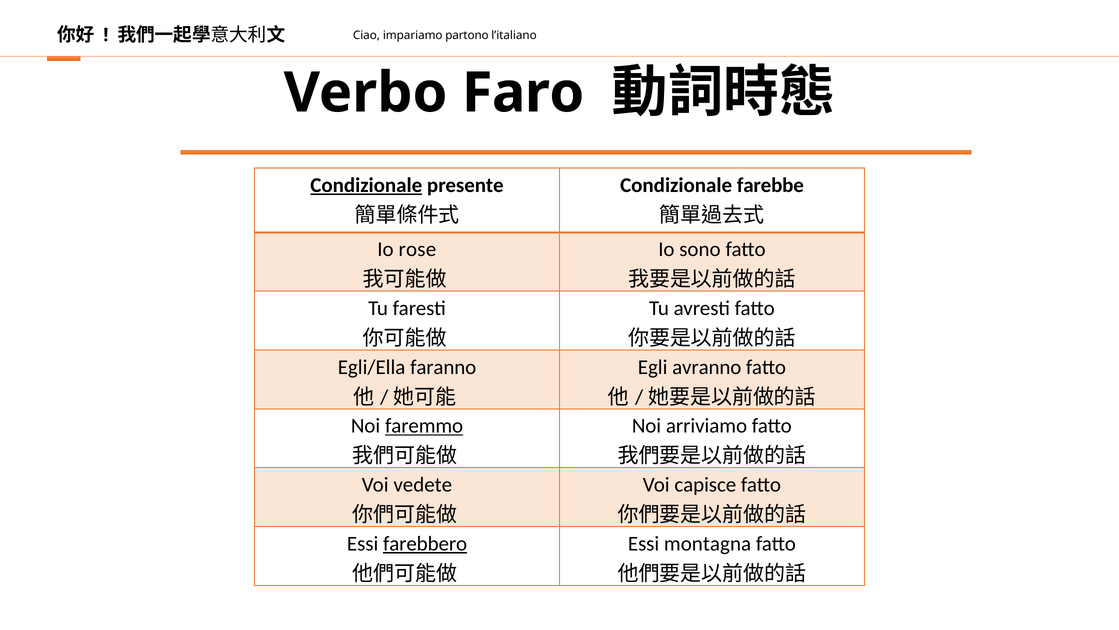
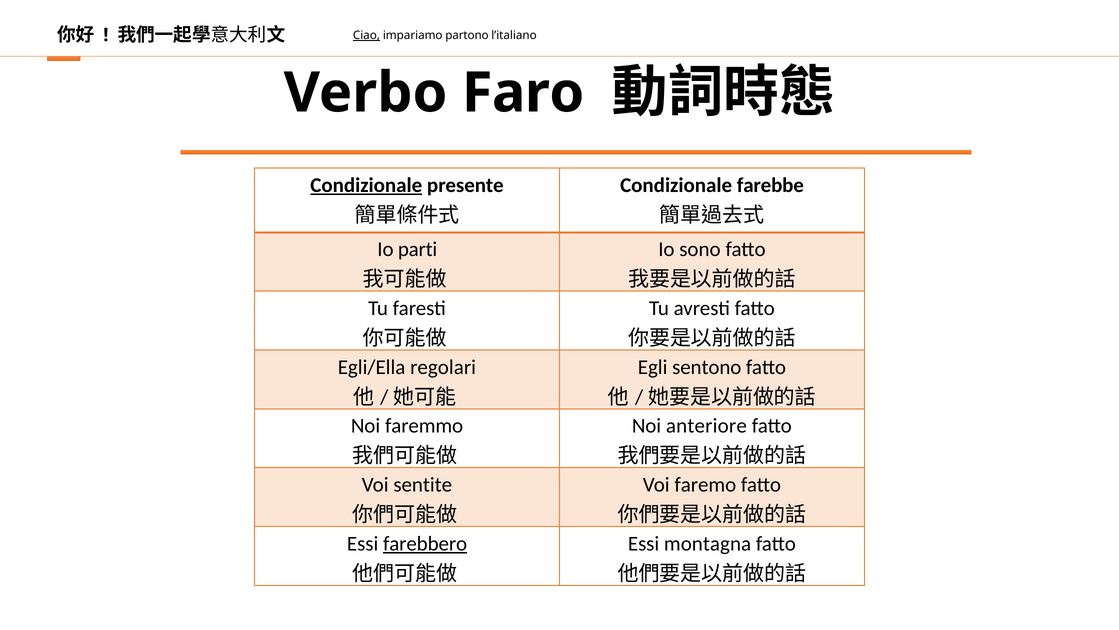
Ciao underline: none -> present
rose: rose -> parti
faranno: faranno -> regolari
avranno: avranno -> sentono
faremmo underline: present -> none
arriviamo: arriviamo -> anteriore
vedete: vedete -> sentite
capisce: capisce -> faremo
